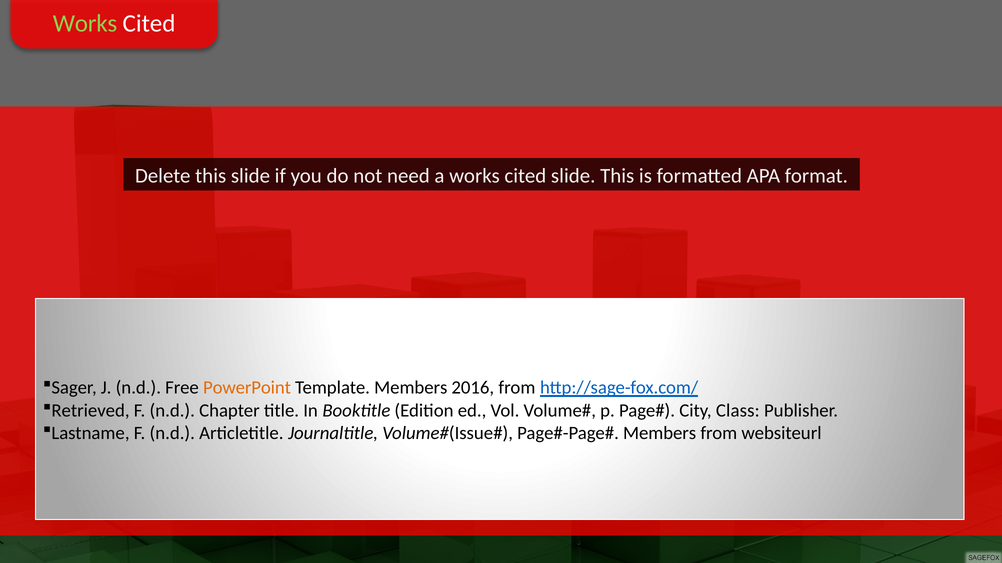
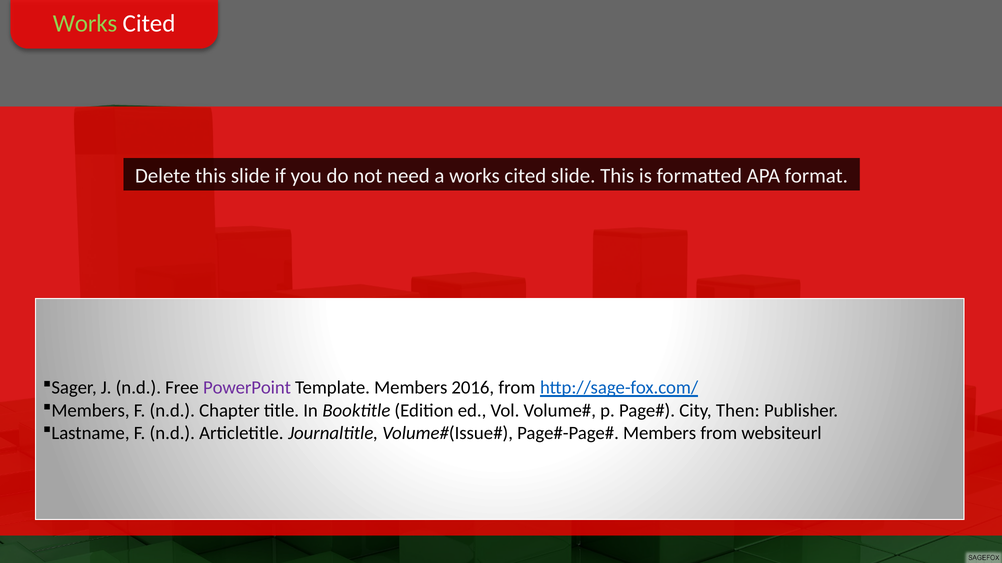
PowerPoint colour: orange -> purple
Retrieved at (90, 411): Retrieved -> Members
Class: Class -> Then
